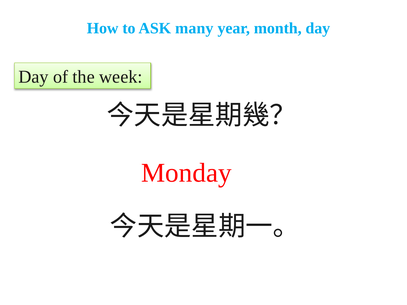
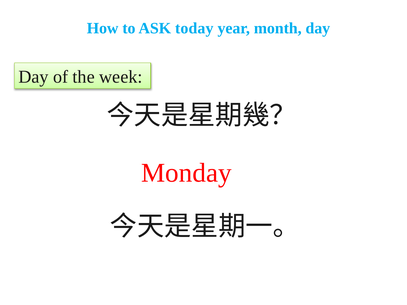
many: many -> today
